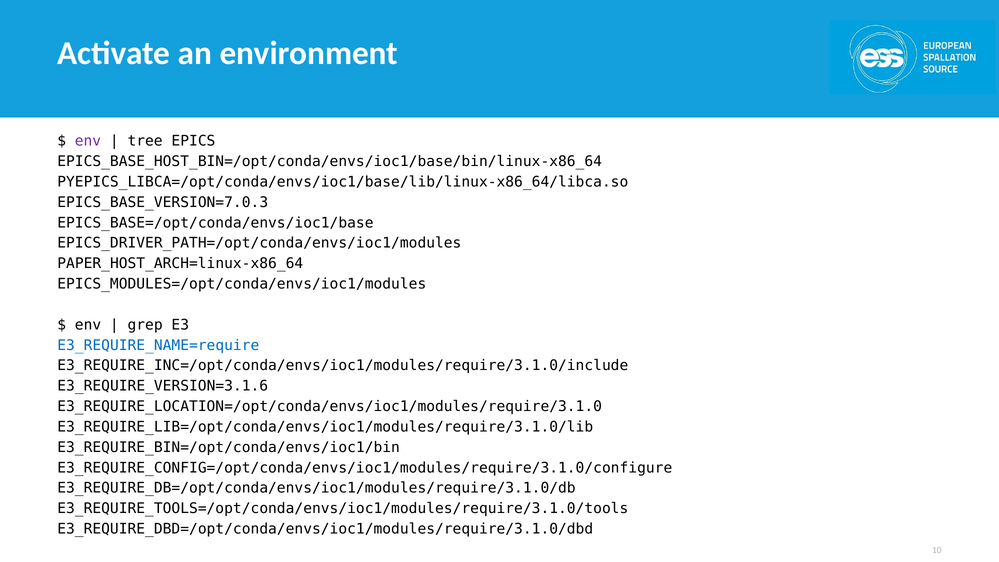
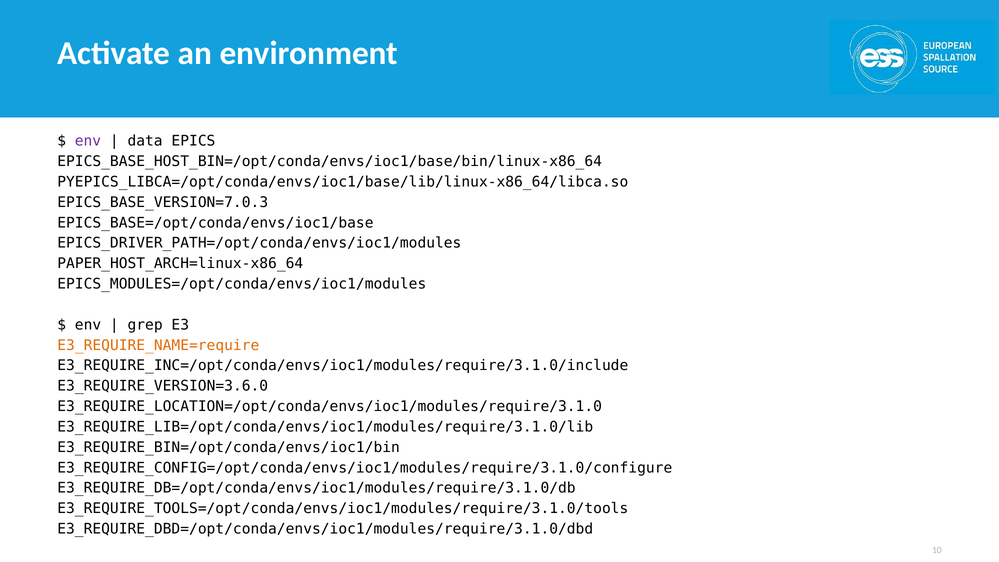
tree: tree -> data
E3_REQUIRE_NAME=require colour: blue -> orange
E3_REQUIRE_VERSION=3.1.6: E3_REQUIRE_VERSION=3.1.6 -> E3_REQUIRE_VERSION=3.6.0
